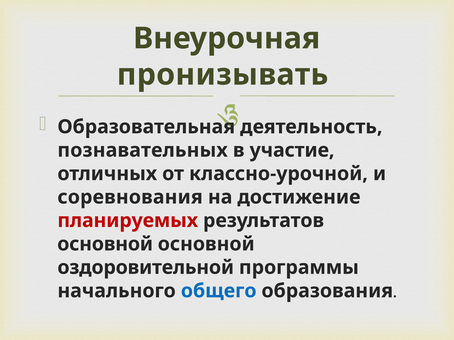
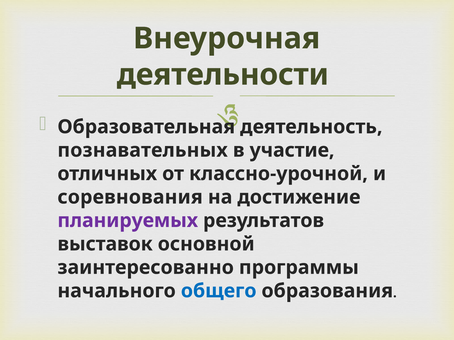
пронизывать: пронизывать -> деятельности
планируемых colour: red -> purple
основной at (105, 244): основной -> выставок
оздоровительной: оздоровительной -> заинтересованно
